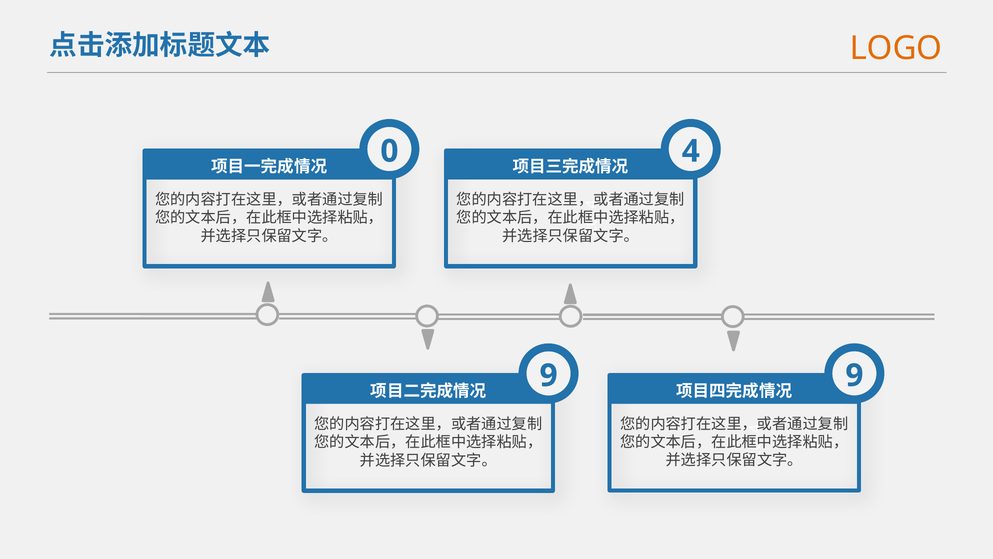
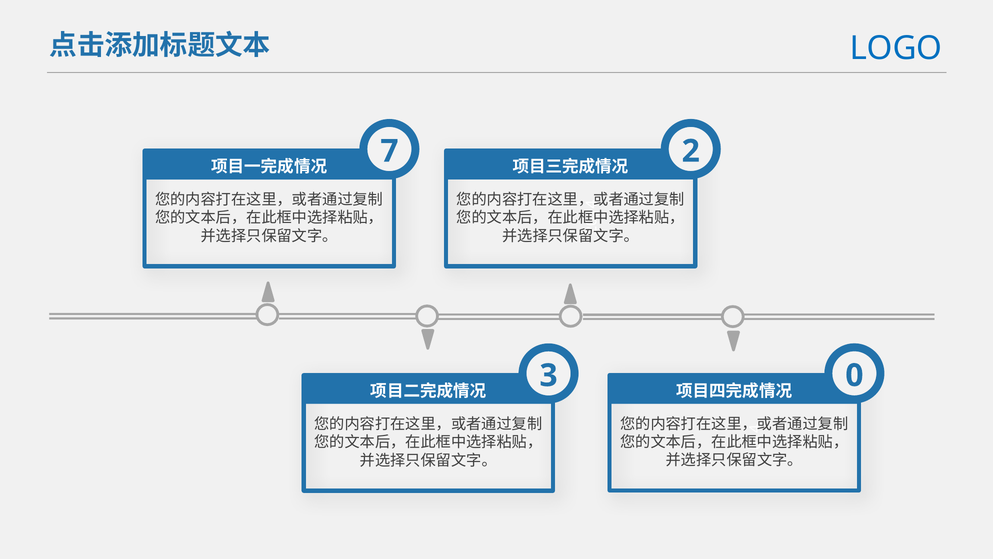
LOGO colour: orange -> blue
0 at (389, 151): 0 -> 7
4 at (691, 151): 4 -> 2
9 at (549, 375): 9 -> 3
9 at (854, 375): 9 -> 0
